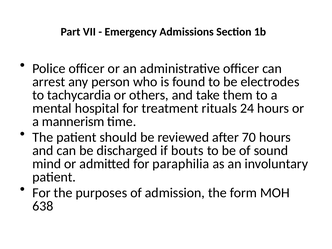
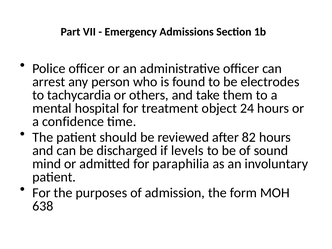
rituals: rituals -> object
mannerism: mannerism -> confidence
70: 70 -> 82
bouts: bouts -> levels
